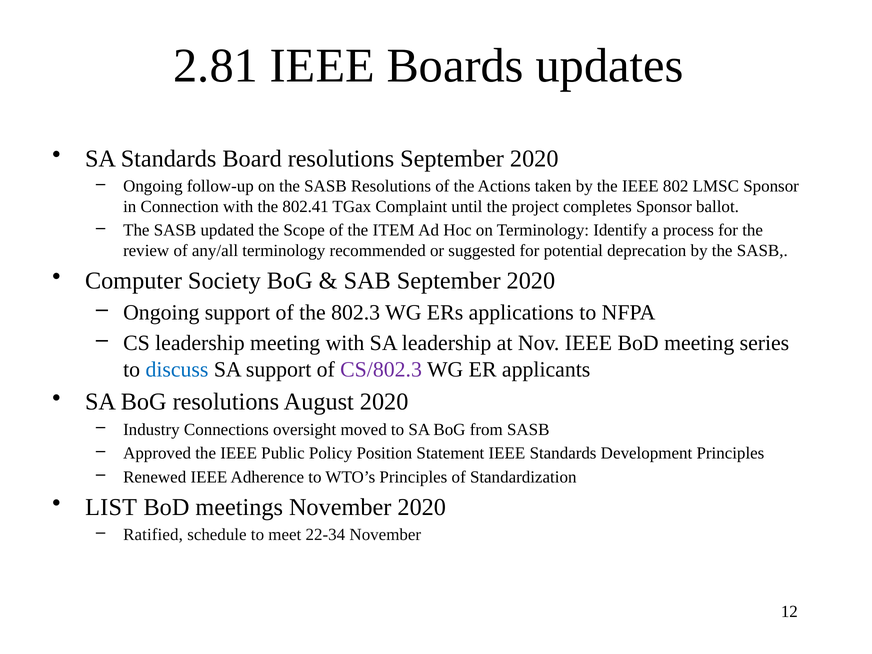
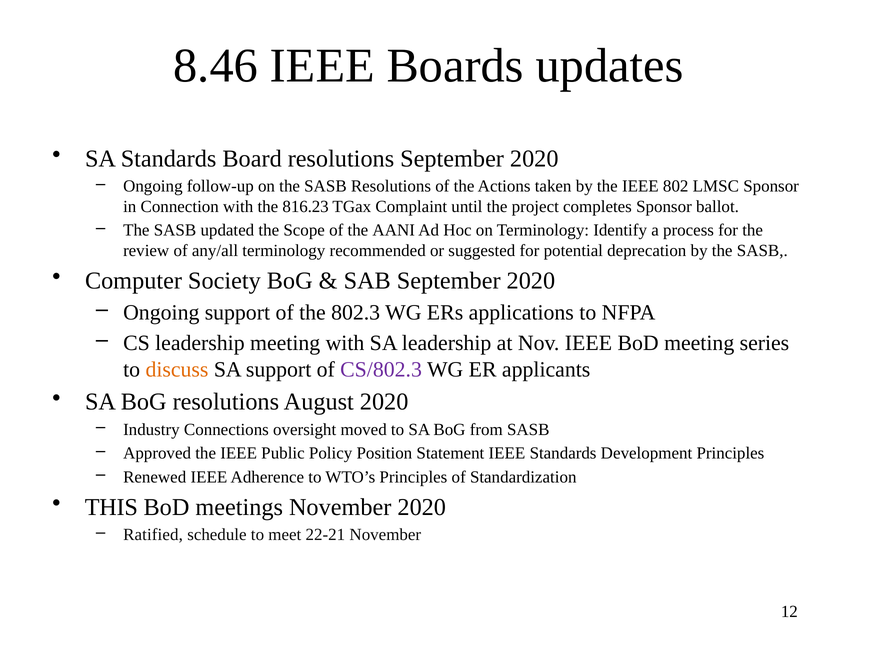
2.81: 2.81 -> 8.46
802.41: 802.41 -> 816.23
ITEM: ITEM -> AANI
discuss colour: blue -> orange
LIST: LIST -> THIS
22-34: 22-34 -> 22-21
